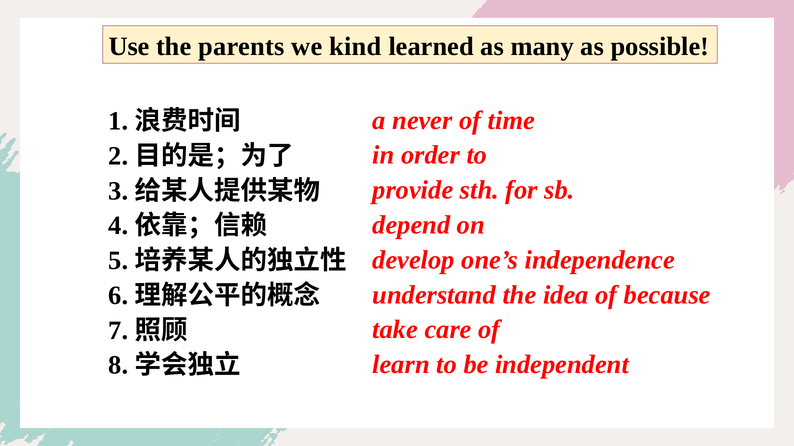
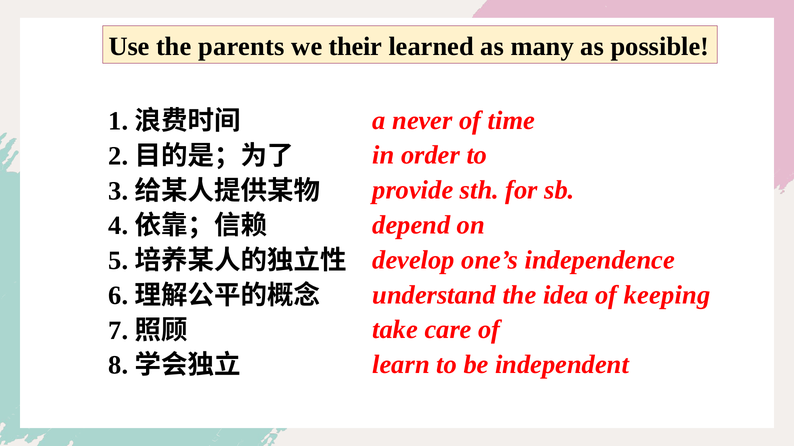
kind: kind -> their
because: because -> keeping
